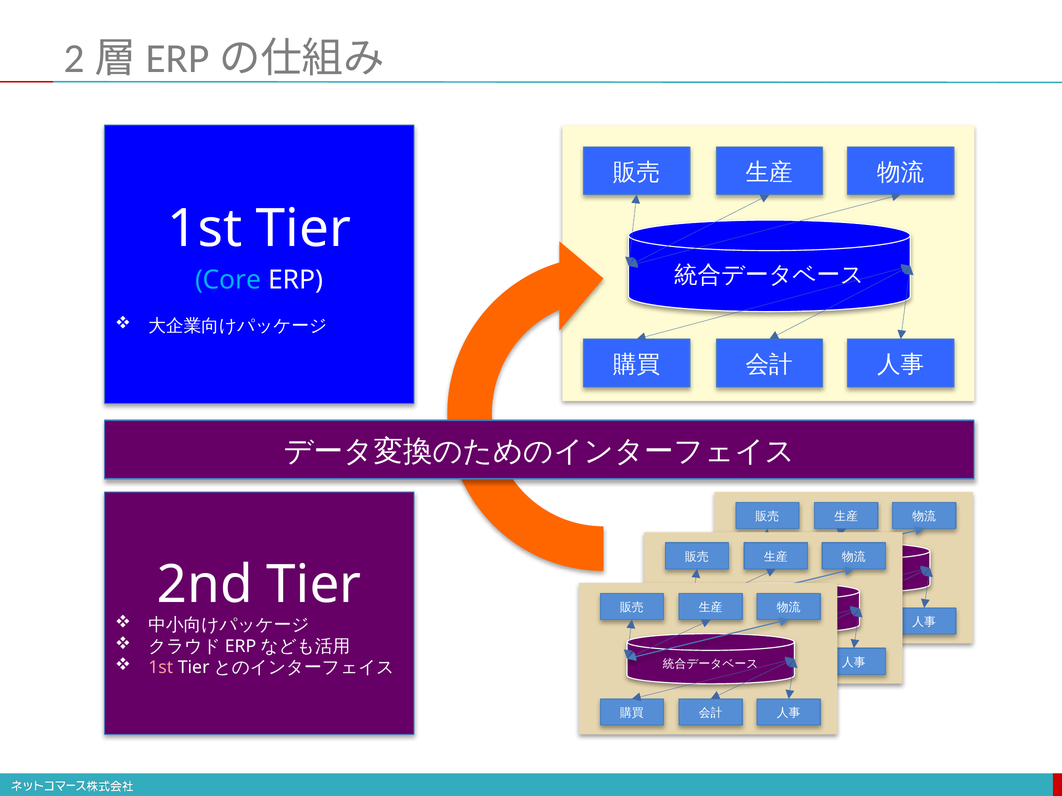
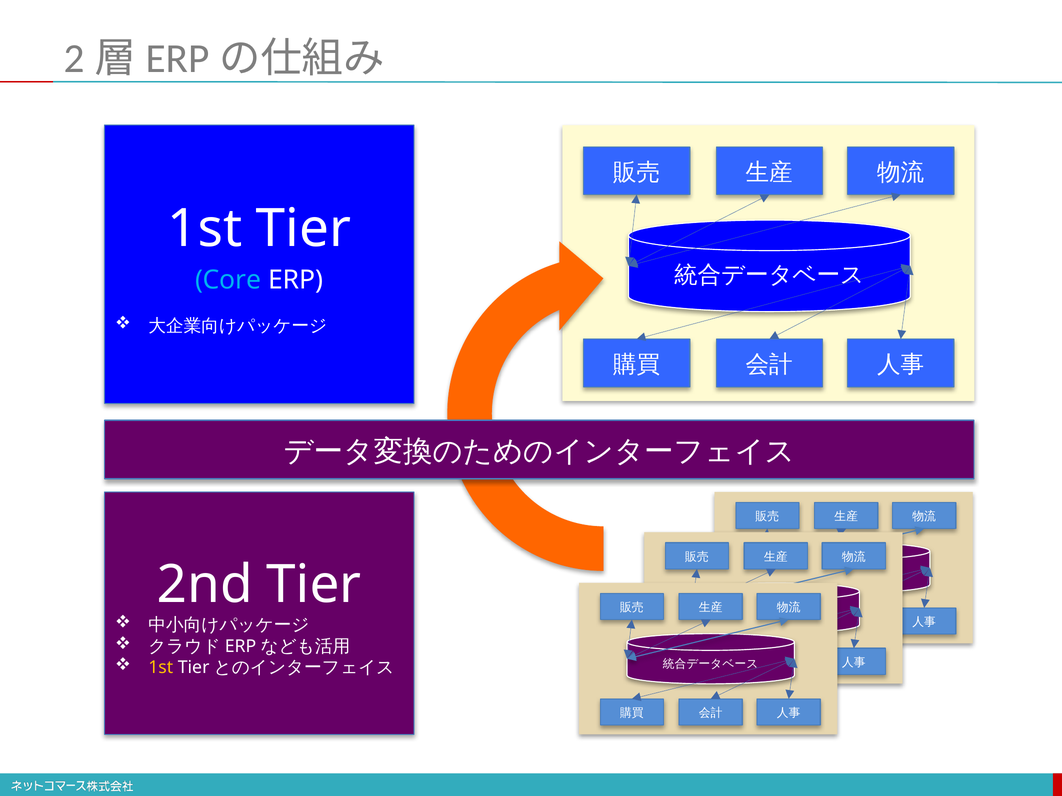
1st at (161, 668) colour: pink -> yellow
